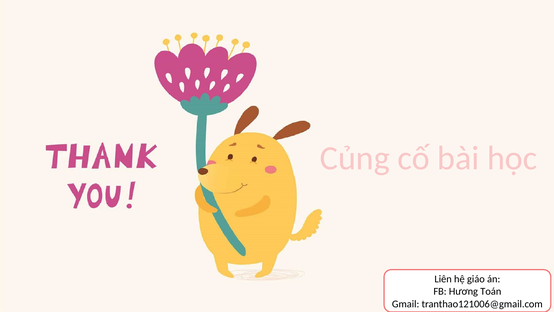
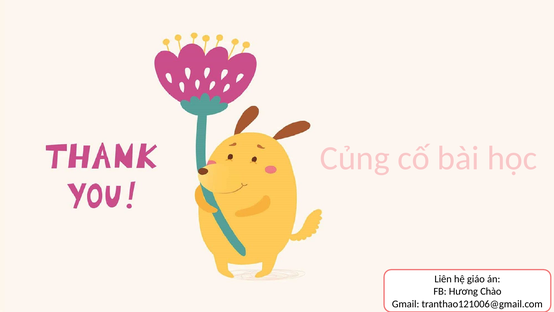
Toán: Toán -> Chào
